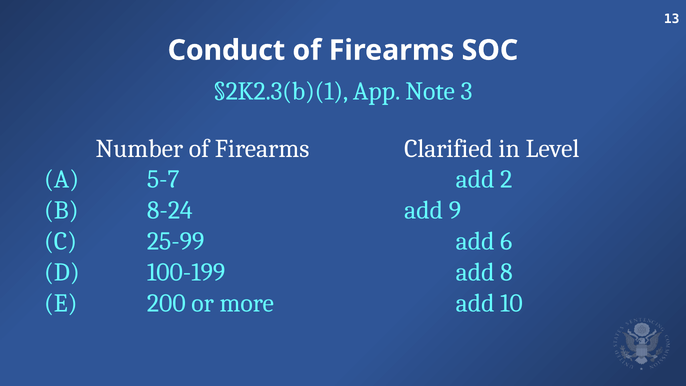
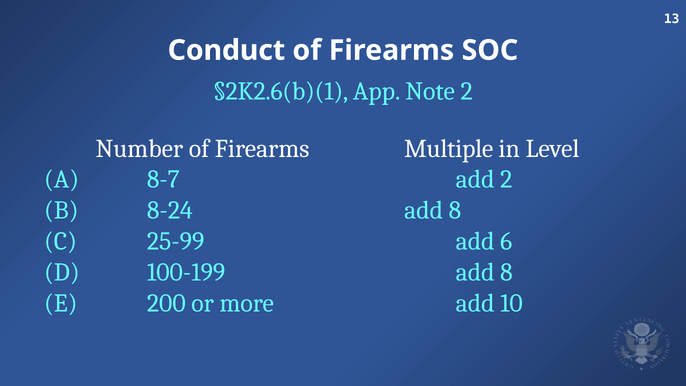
§2K2.3(b)(1: §2K2.3(b)(1 -> §2K2.6(b)(1
Note 3: 3 -> 2
Clarified: Clarified -> Multiple
5-7: 5-7 -> 8-7
8-24 add 9: 9 -> 8
